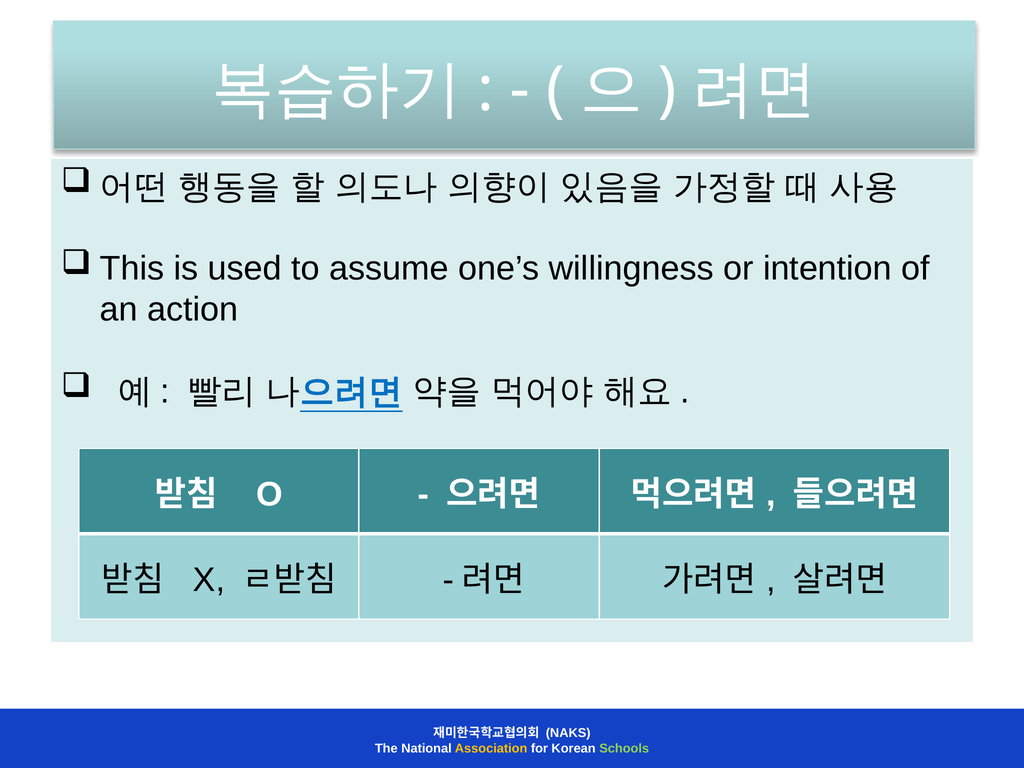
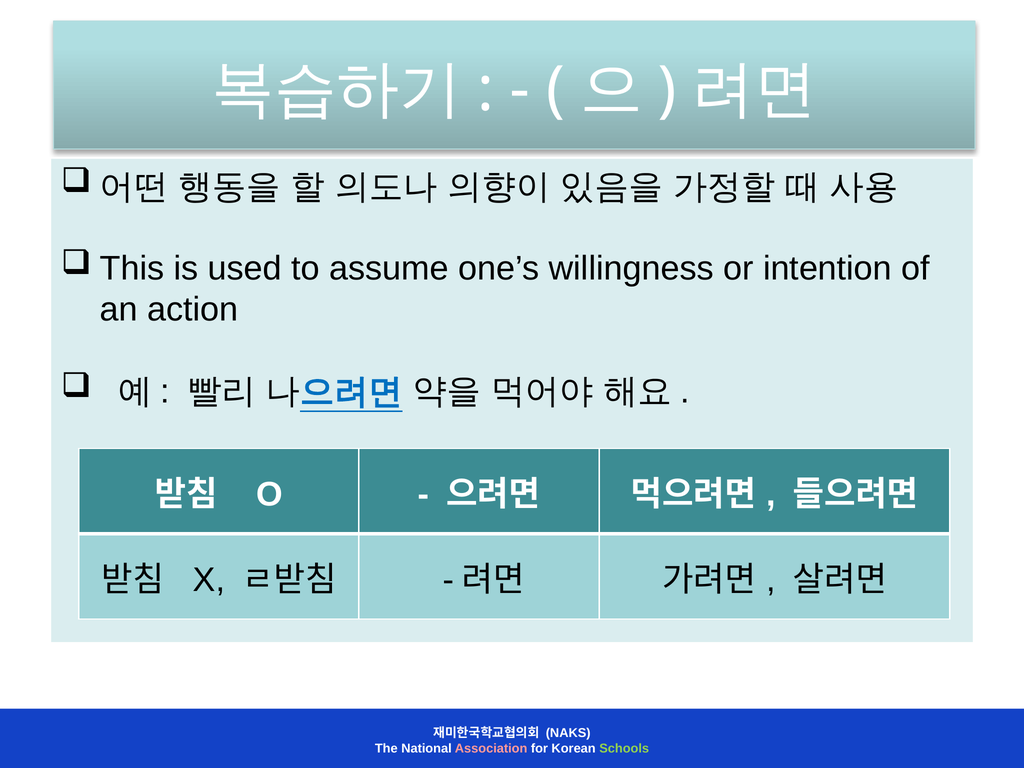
Association colour: yellow -> pink
